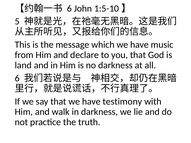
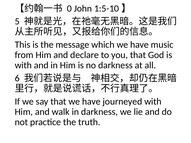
6 at (69, 8): 6 -> 0
land at (23, 65): land -> with
testimony: testimony -> journeyed
